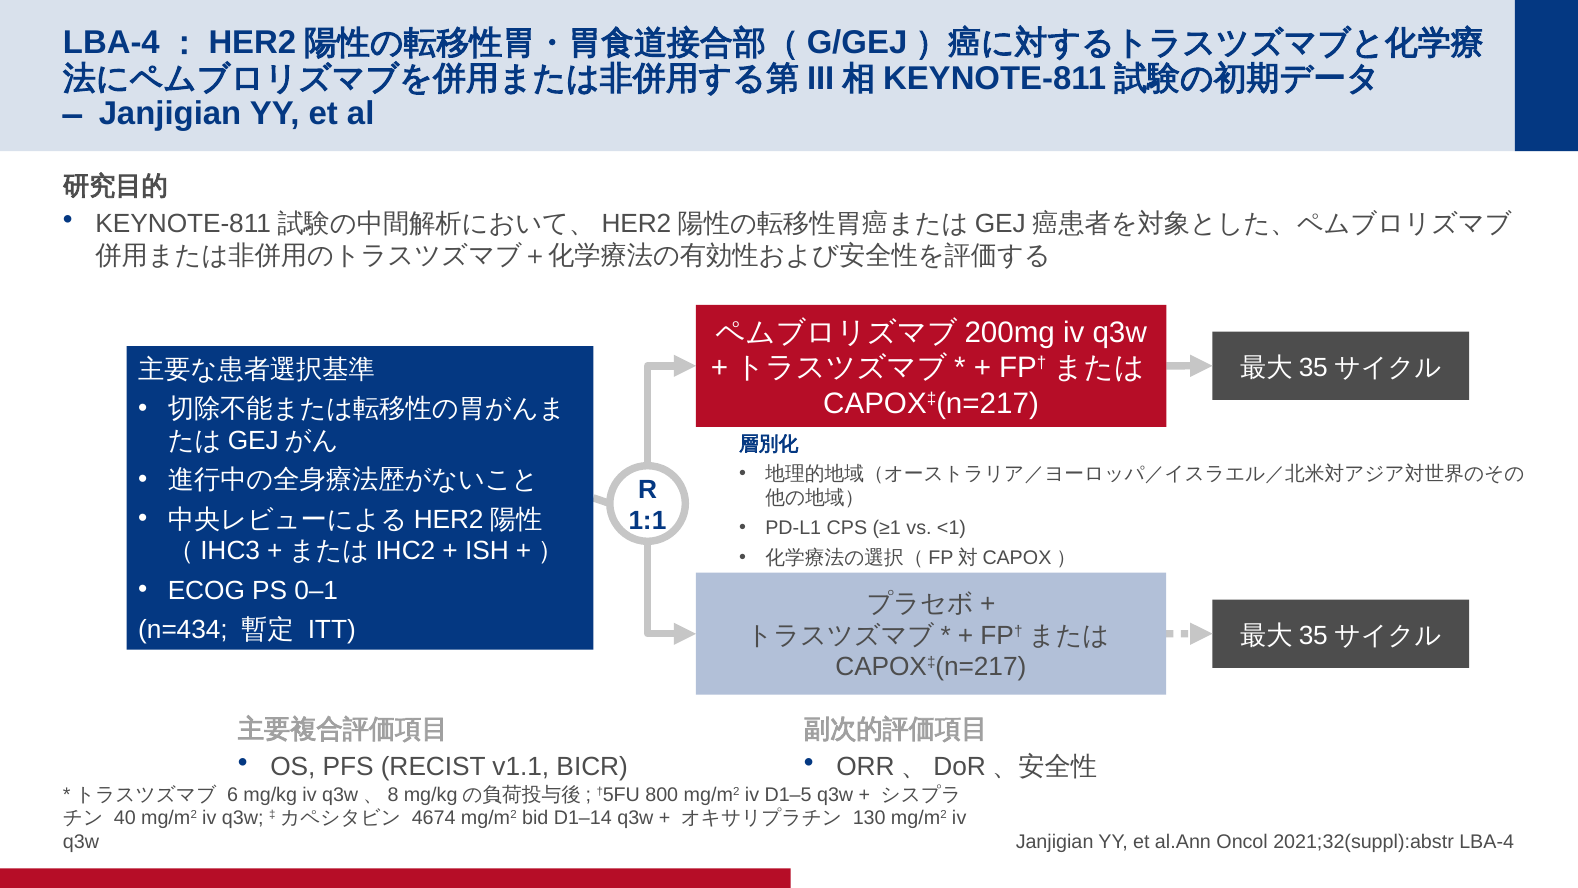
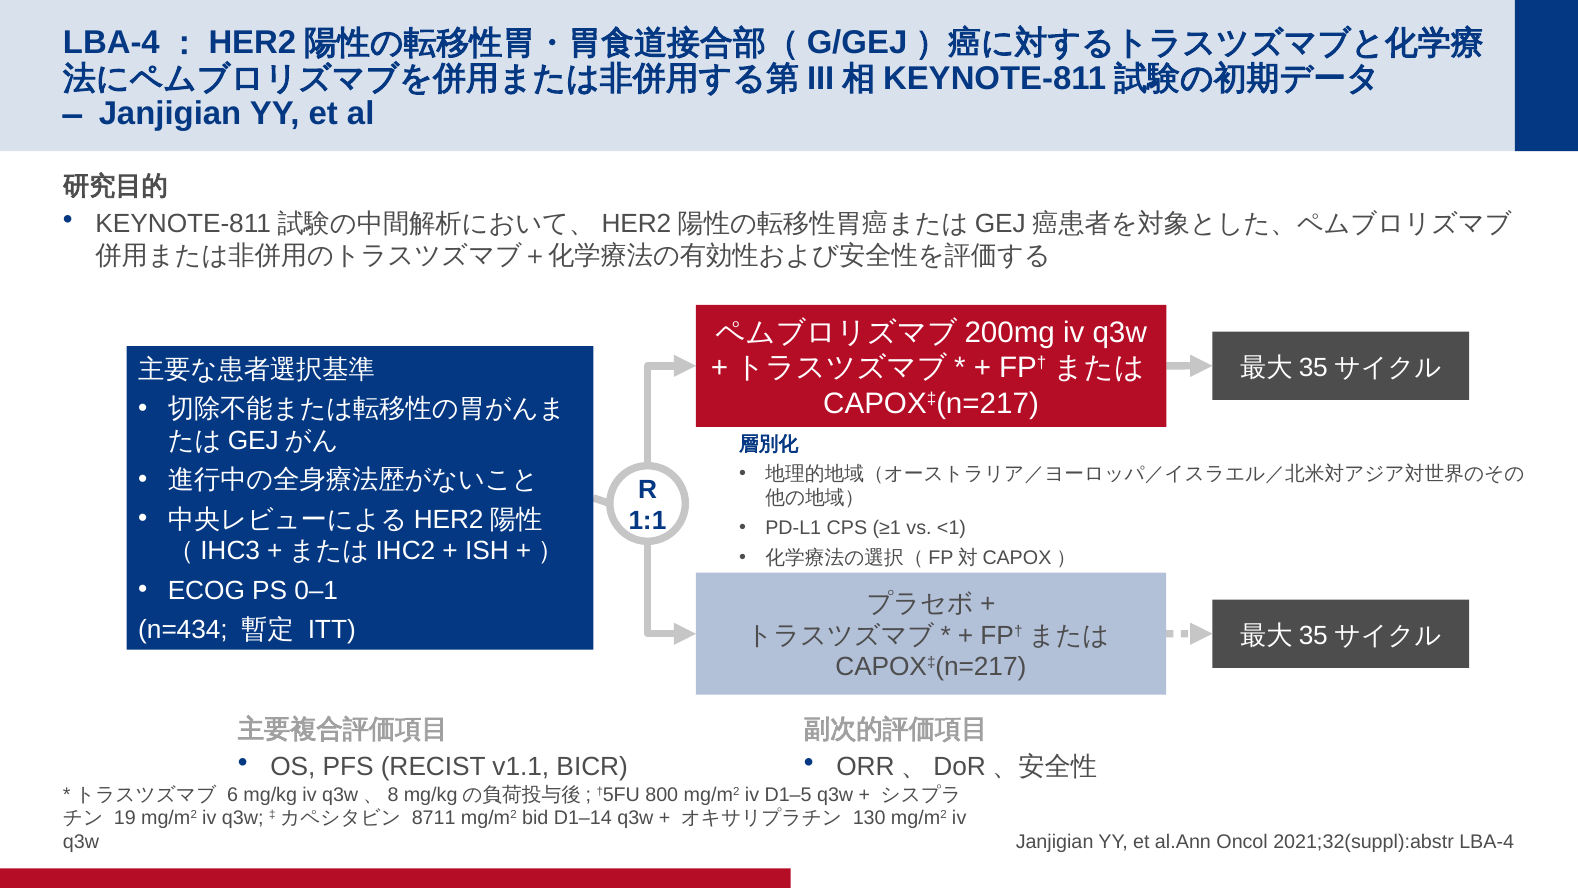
40: 40 -> 19
4674: 4674 -> 8711
